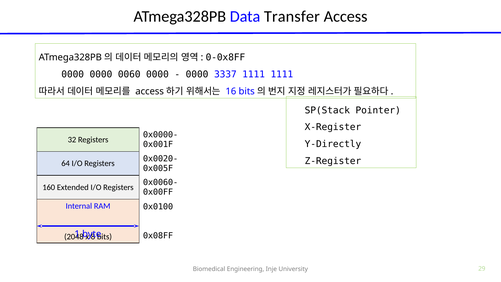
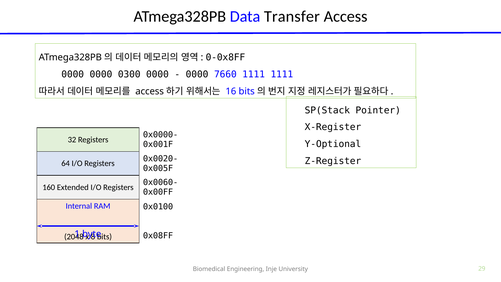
0060: 0060 -> 0300
3337: 3337 -> 7660
Y-Directly: Y-Directly -> Y-Optional
